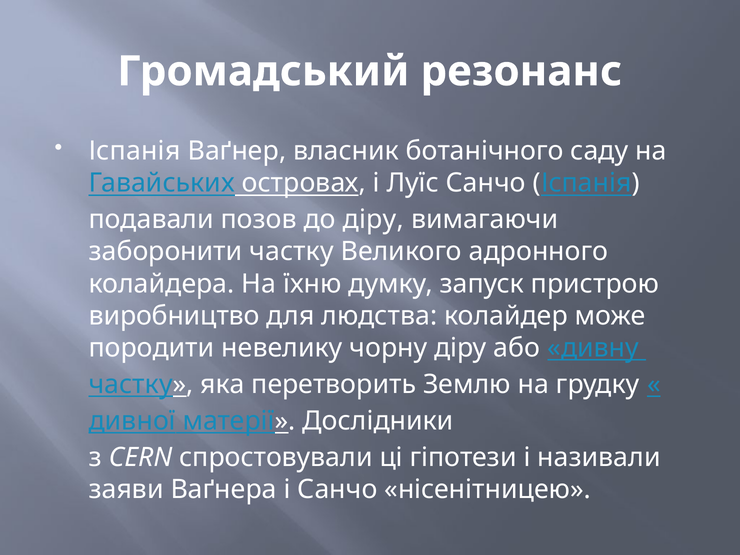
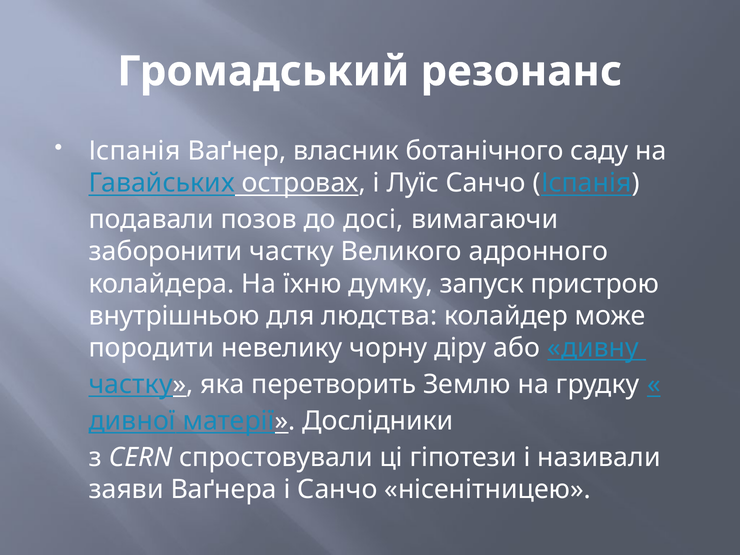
до діру: діру -> досі
виробництво: виробництво -> внутрішньою
